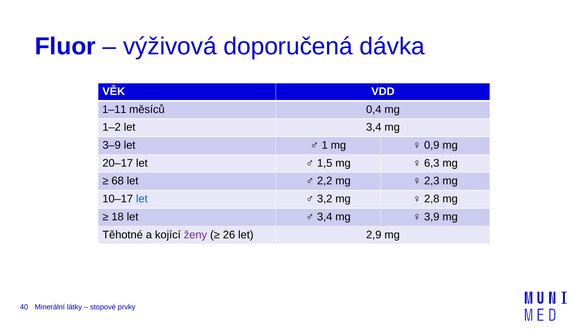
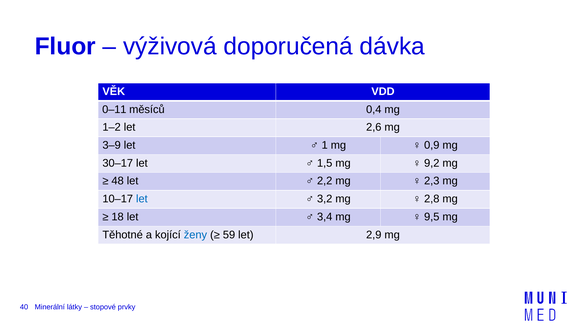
1–11: 1–11 -> 0–11
let 3,4: 3,4 -> 2,6
20–17: 20–17 -> 30–17
6,3: 6,3 -> 9,2
68: 68 -> 48
3,9: 3,9 -> 9,5
ženy colour: purple -> blue
26: 26 -> 59
